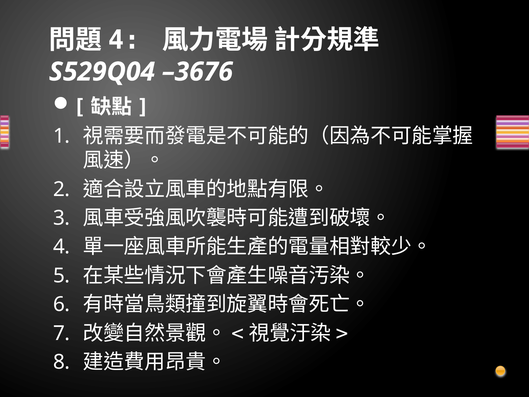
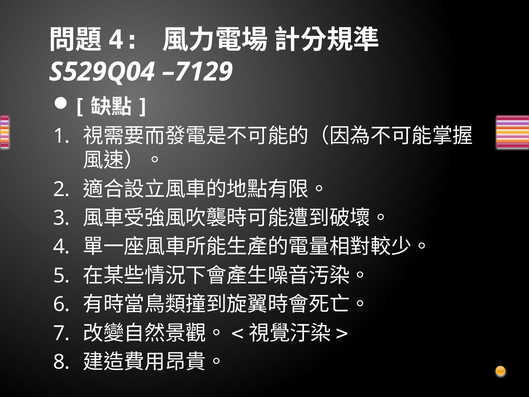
–3676: –3676 -> –7129
